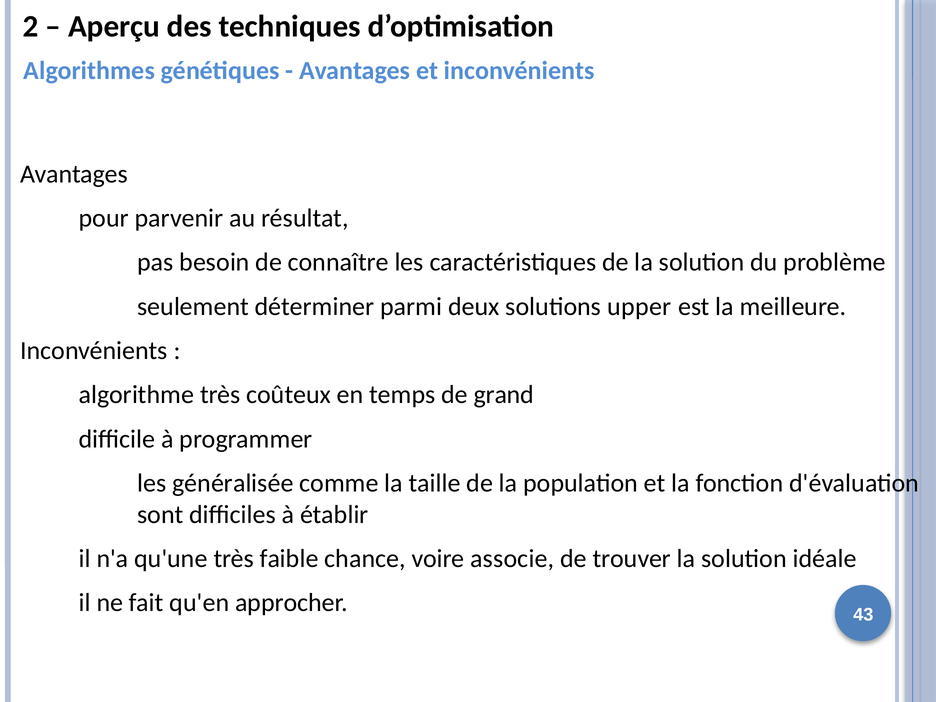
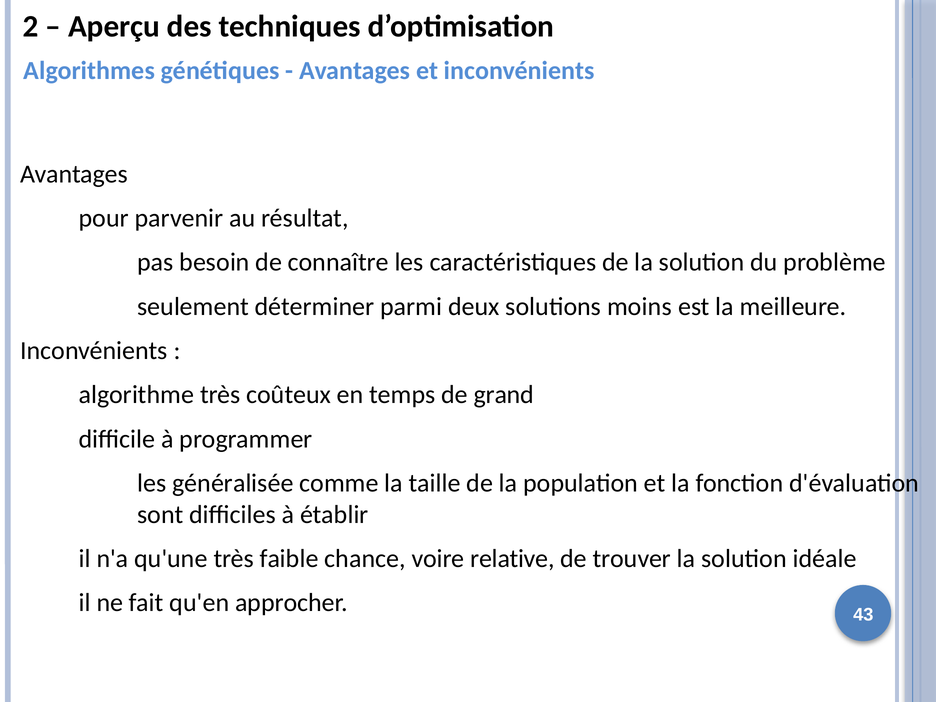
upper: upper -> moins
associe: associe -> relative
